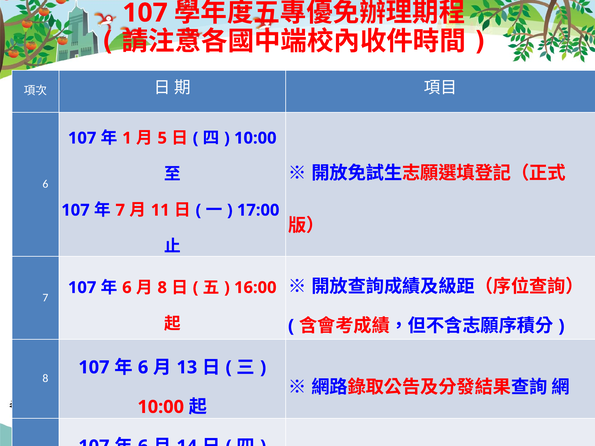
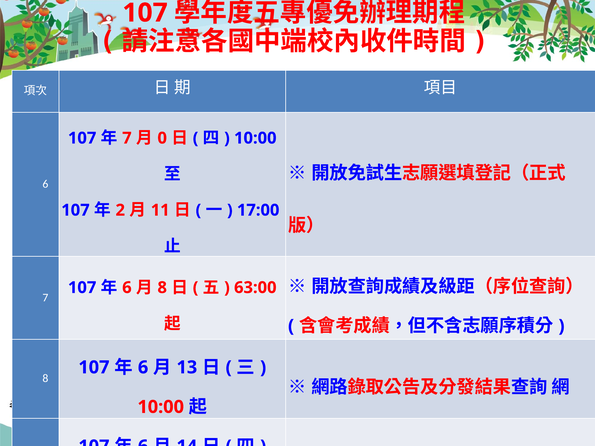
1 at (127, 138): 1 -> 7
5: 5 -> 0
7 at (120, 210): 7 -> 2
16:00: 16:00 -> 63:00
